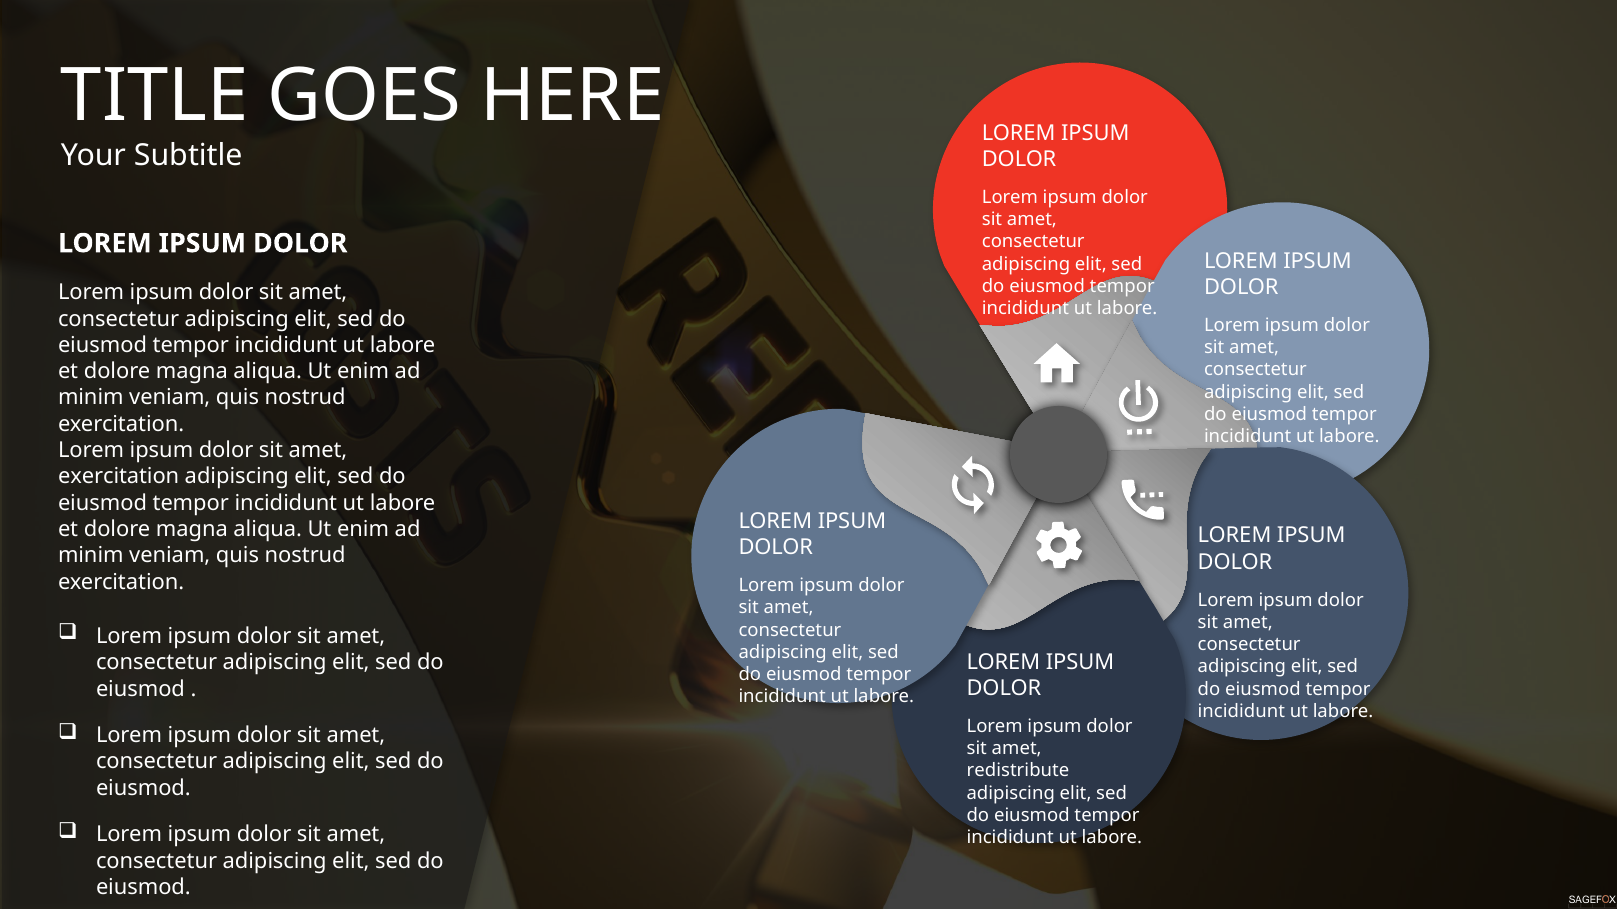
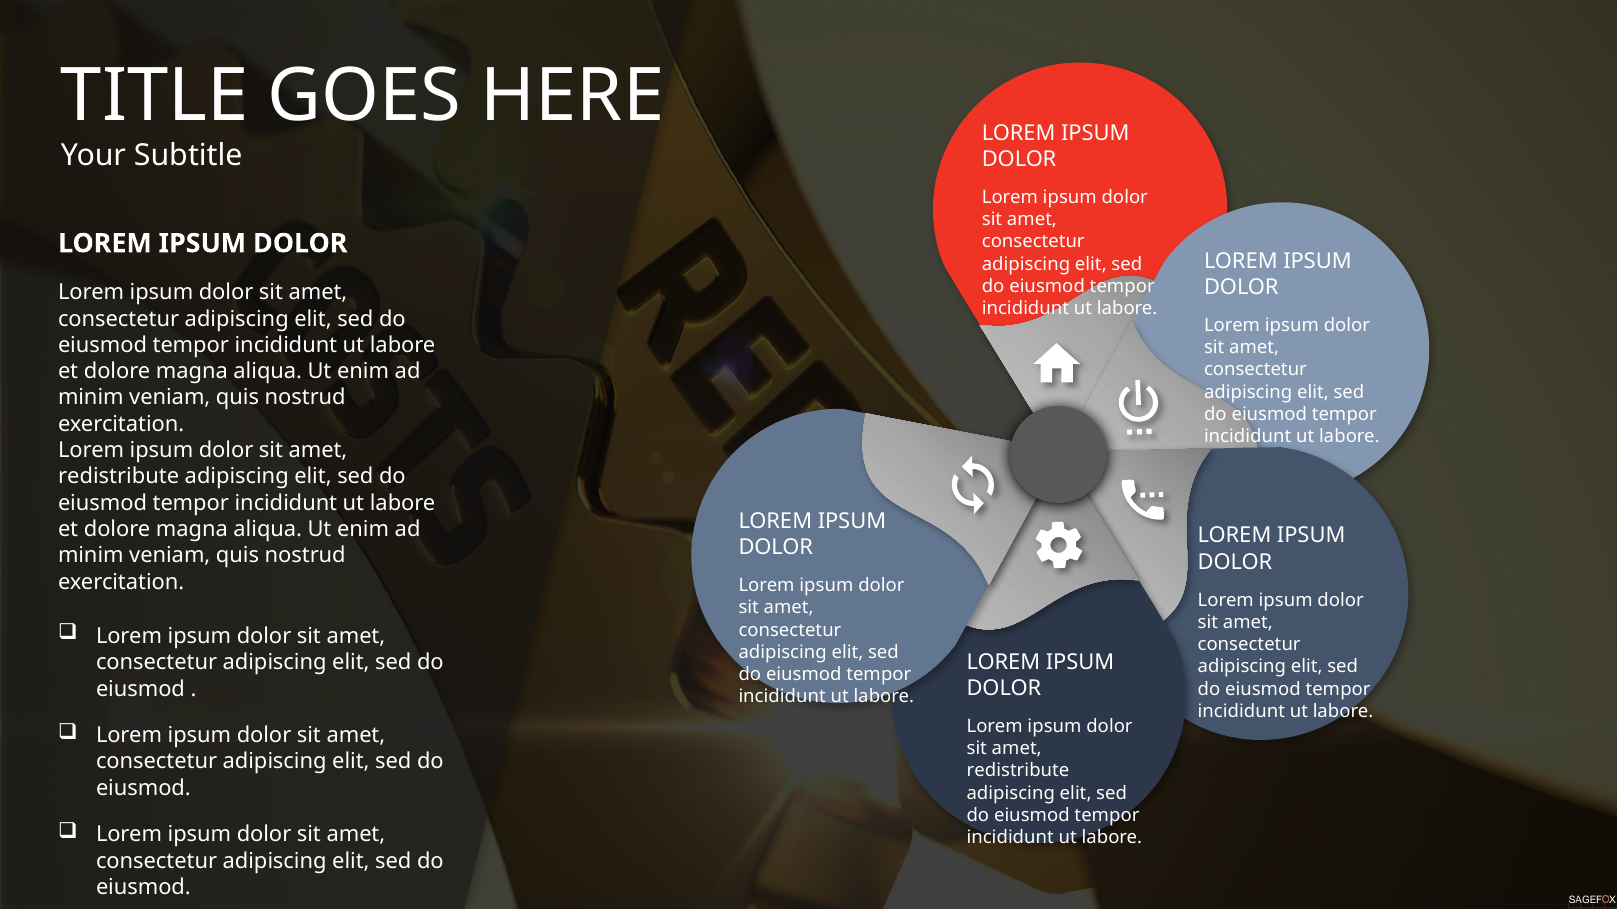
exercitation at (119, 477): exercitation -> redistribute
